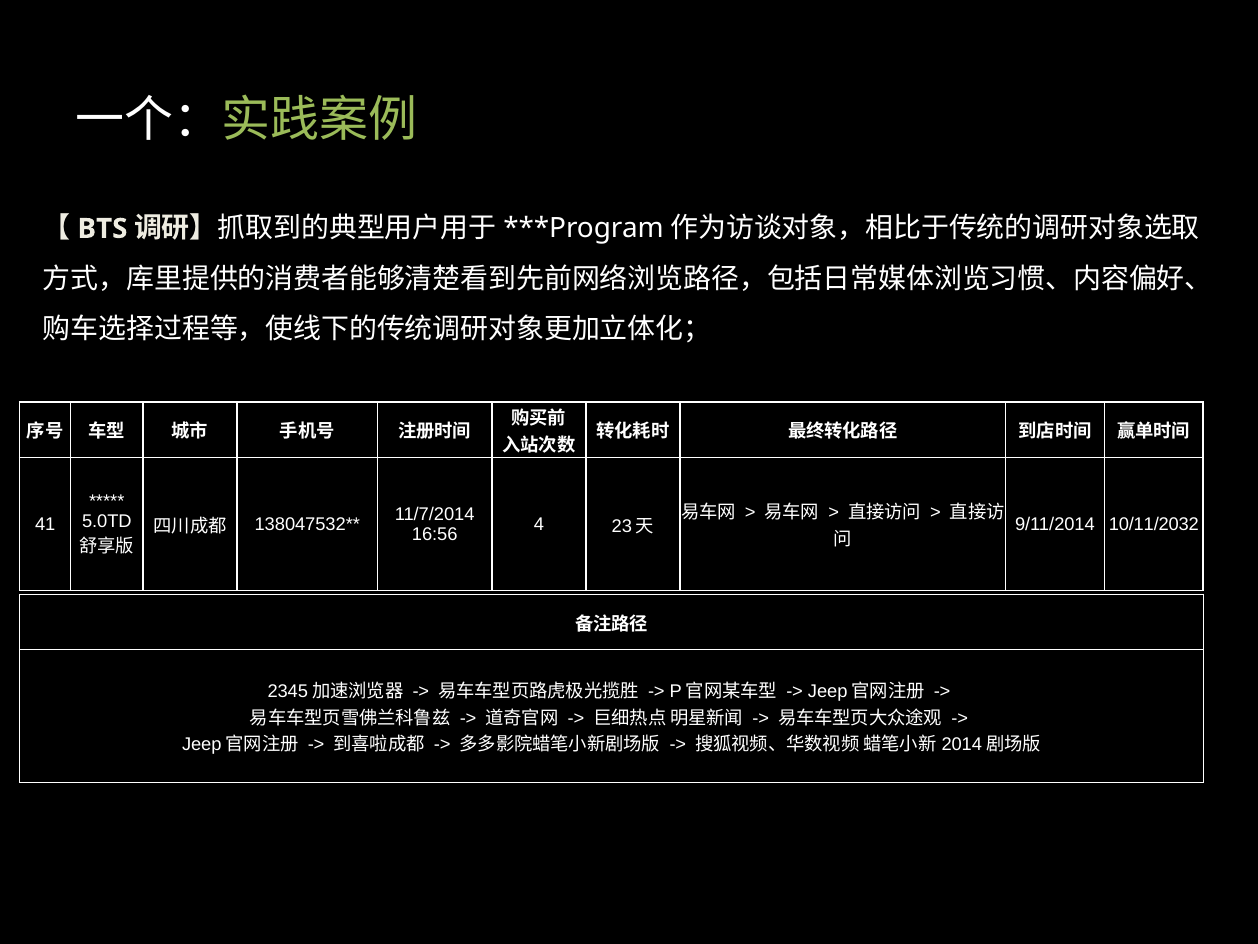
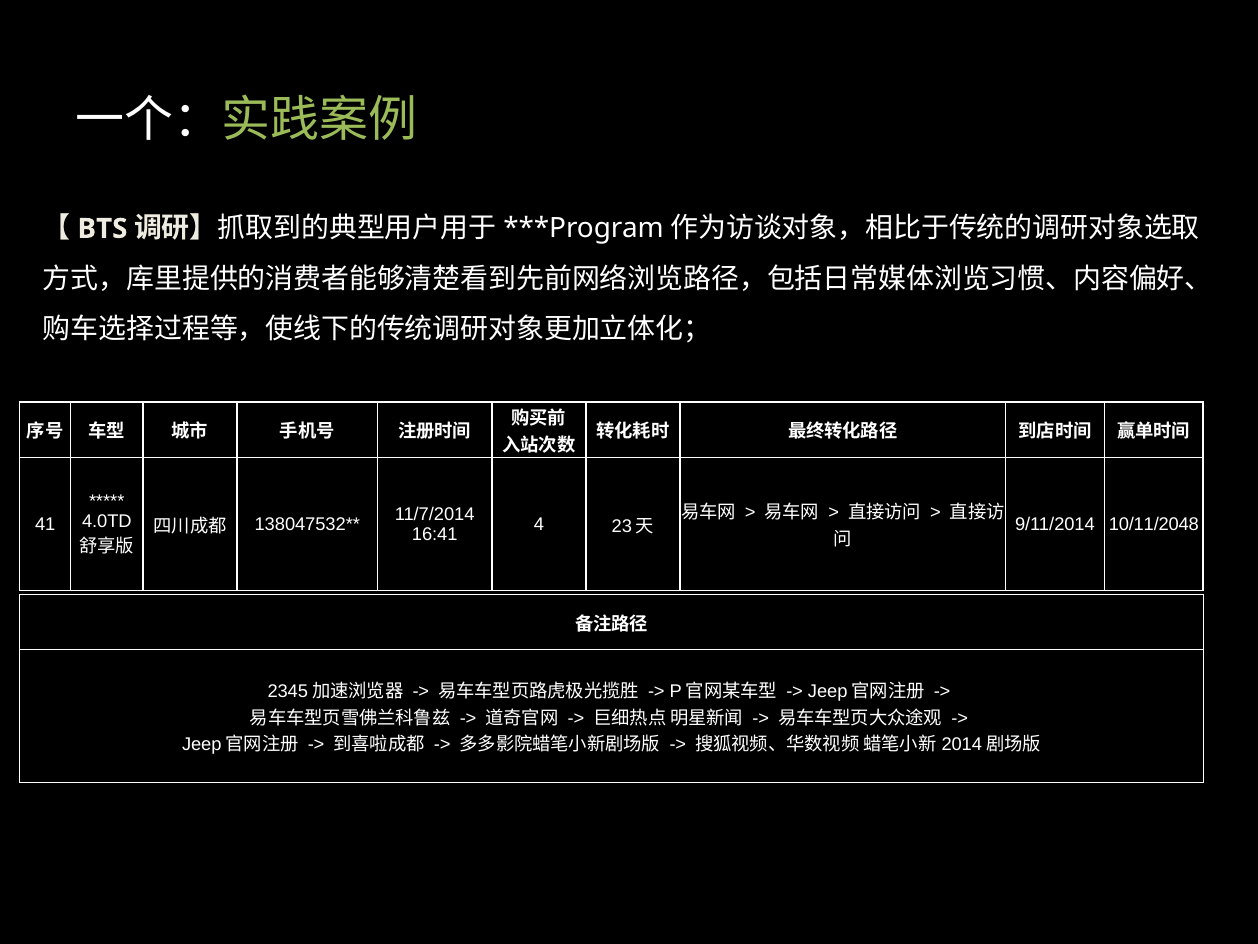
5.0TD: 5.0TD -> 4.0TD
10/11/2032: 10/11/2032 -> 10/11/2048
16:56: 16:56 -> 16:41
